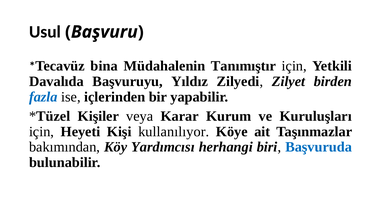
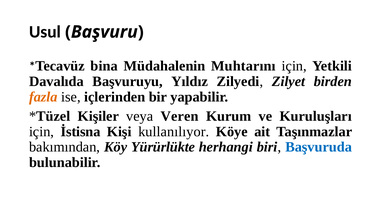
Tanımıştır: Tanımıştır -> Muhtarını
fazla colour: blue -> orange
Karar: Karar -> Veren
Heyeti: Heyeti -> İstisna
Yardımcısı: Yardımcısı -> Yürürlükte
